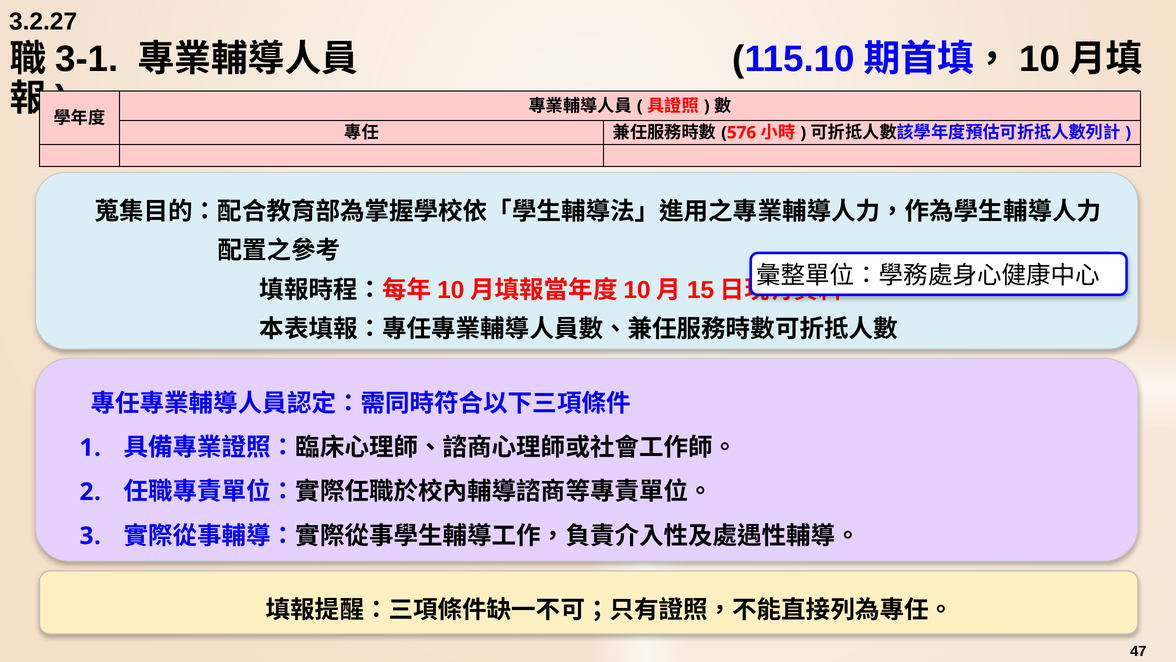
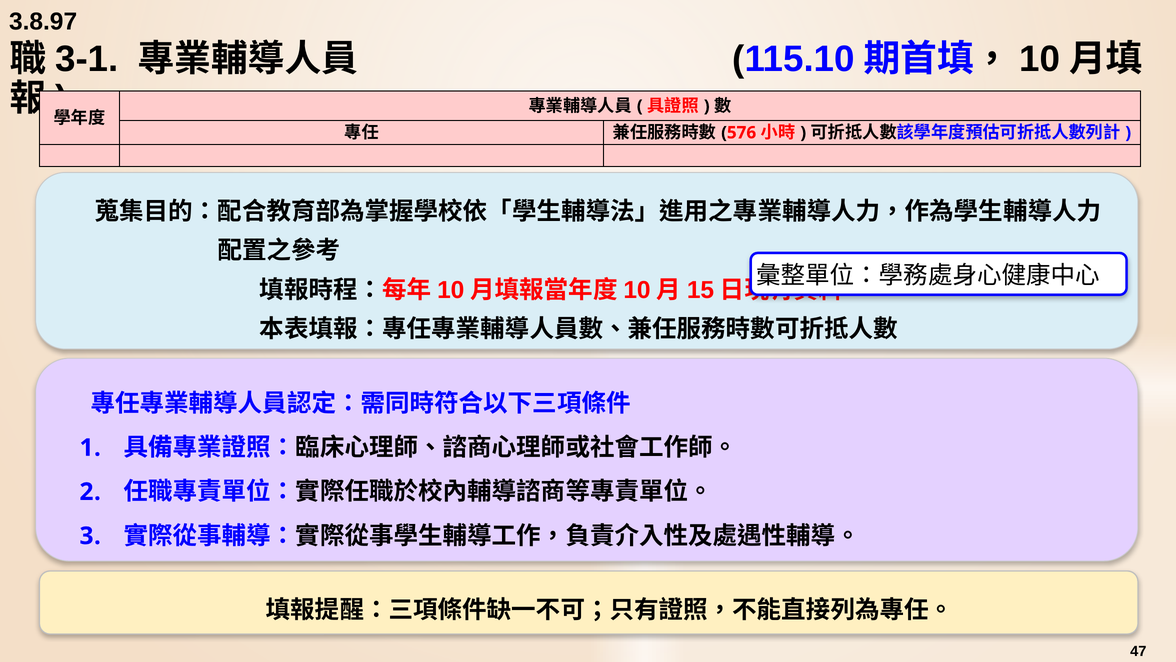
3.2.27: 3.2.27 -> 3.8.97
